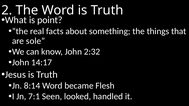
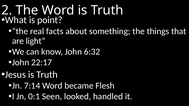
sole: sole -> light
2:32: 2:32 -> 6:32
14:17: 14:17 -> 22:17
8:14: 8:14 -> 7:14
7:1: 7:1 -> 0:1
